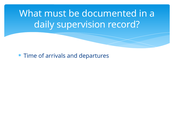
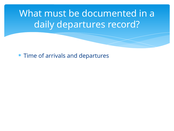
daily supervision: supervision -> departures
